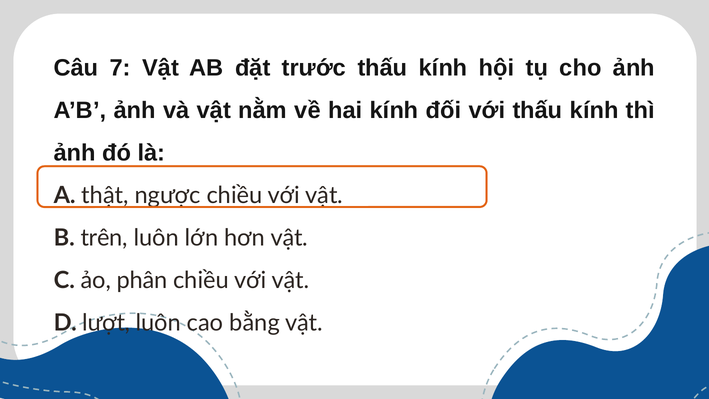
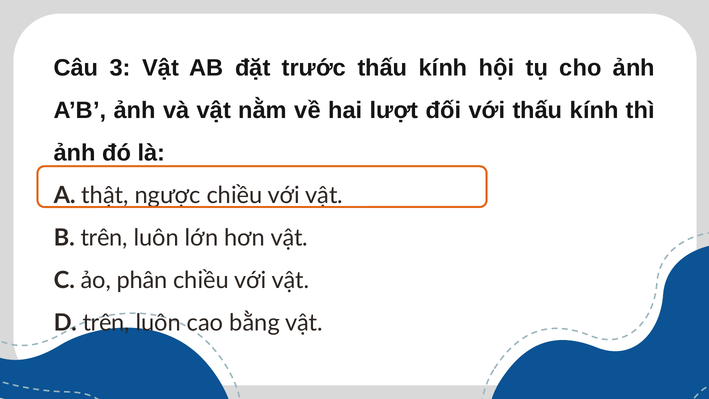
7: 7 -> 3
hai kính: kính -> lượt
D lượt: lượt -> trên
